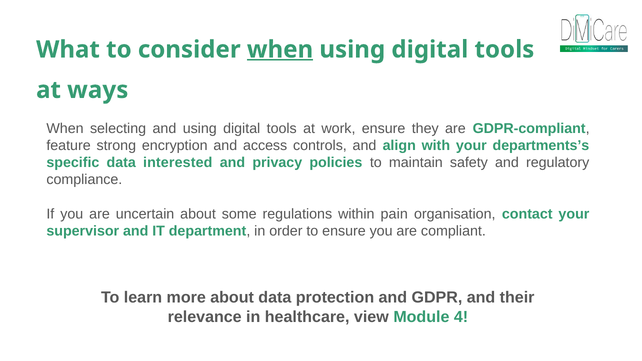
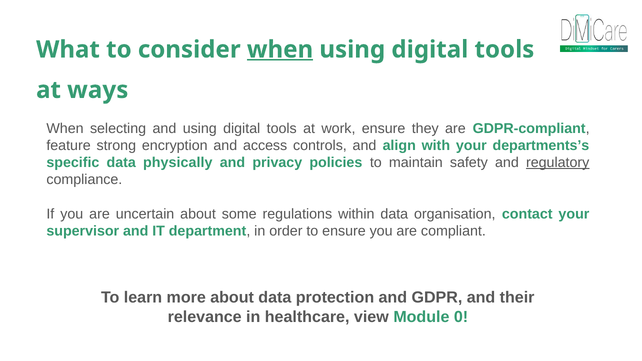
interested: interested -> physically
regulatory underline: none -> present
within pain: pain -> data
4: 4 -> 0
